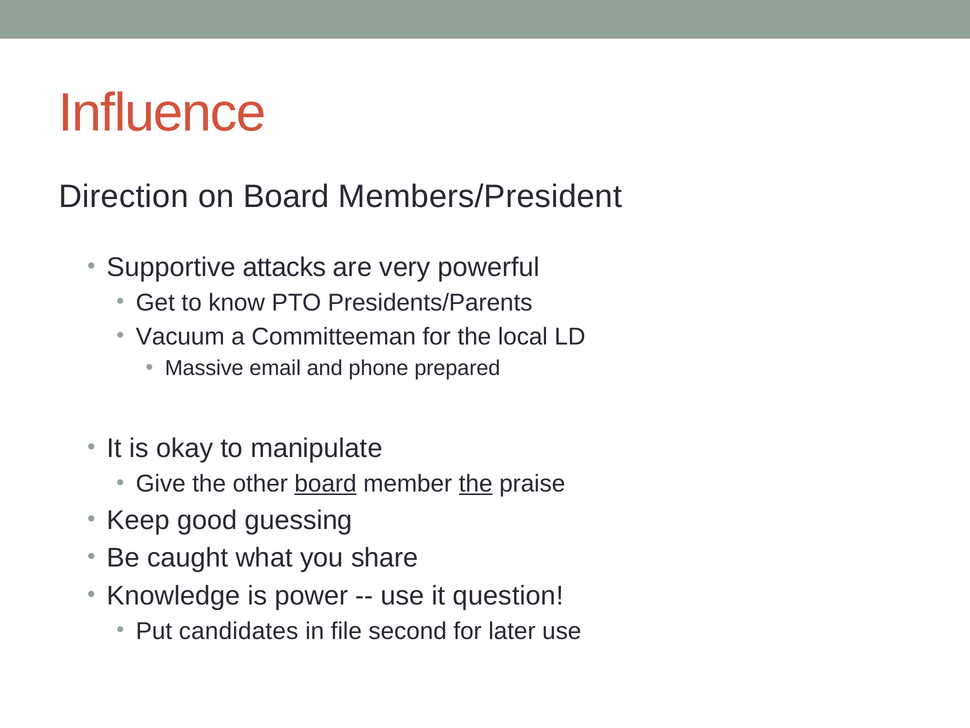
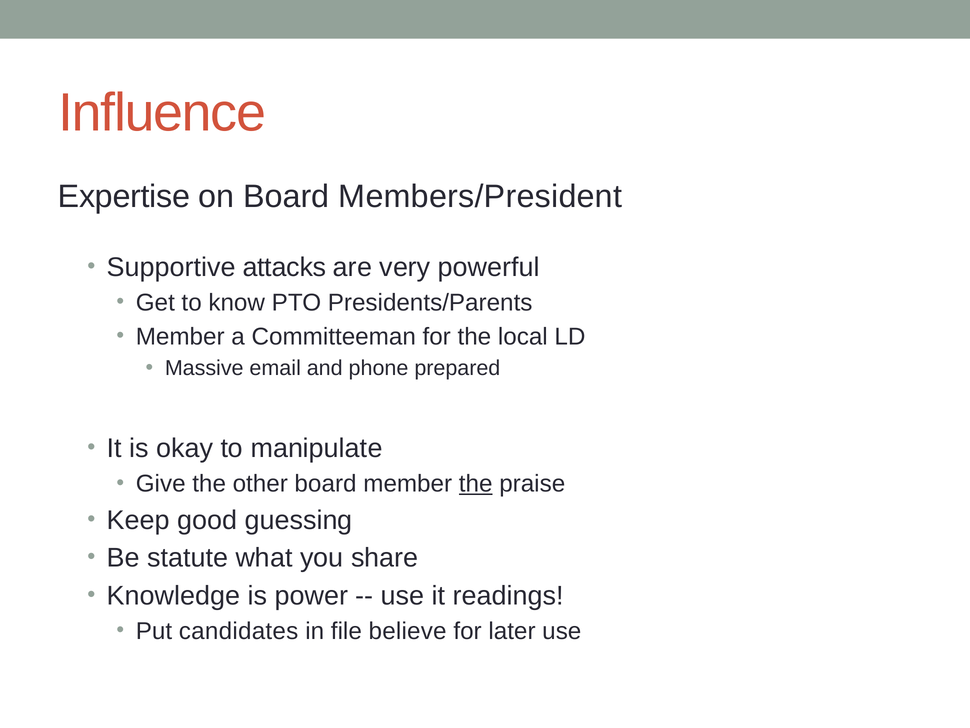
Direction: Direction -> Expertise
Vacuum at (180, 336): Vacuum -> Member
board at (326, 483) underline: present -> none
caught: caught -> statute
question: question -> readings
second: second -> believe
